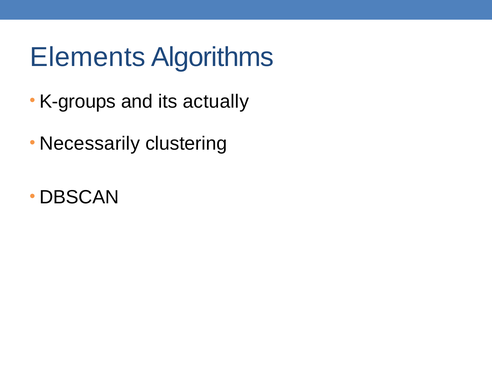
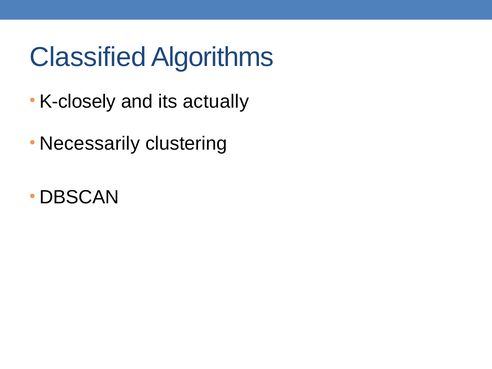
Elements: Elements -> Classified
K-groups: K-groups -> K-closely
